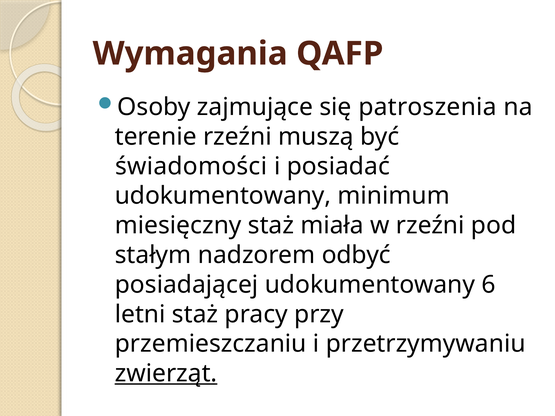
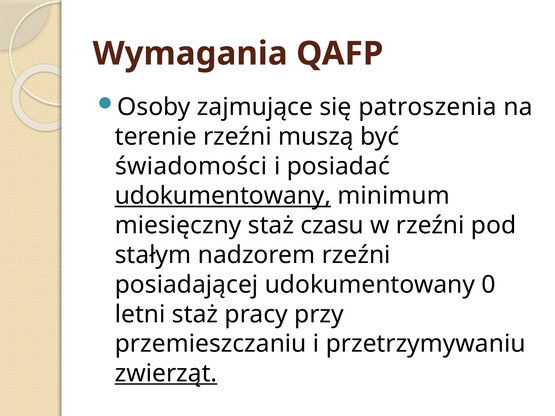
udokumentowany at (223, 196) underline: none -> present
miała: miała -> czasu
nadzorem odbyć: odbyć -> rzeźni
6: 6 -> 0
